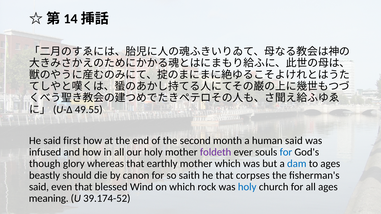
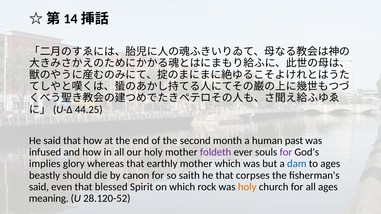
49.55: 49.55 -> 44.25
said first: first -> that
human said: said -> past
for at (286, 152) colour: blue -> purple
though: though -> implies
Wind: Wind -> Spirit
holy at (247, 187) colour: blue -> orange
39.174-52: 39.174-52 -> 28.120-52
